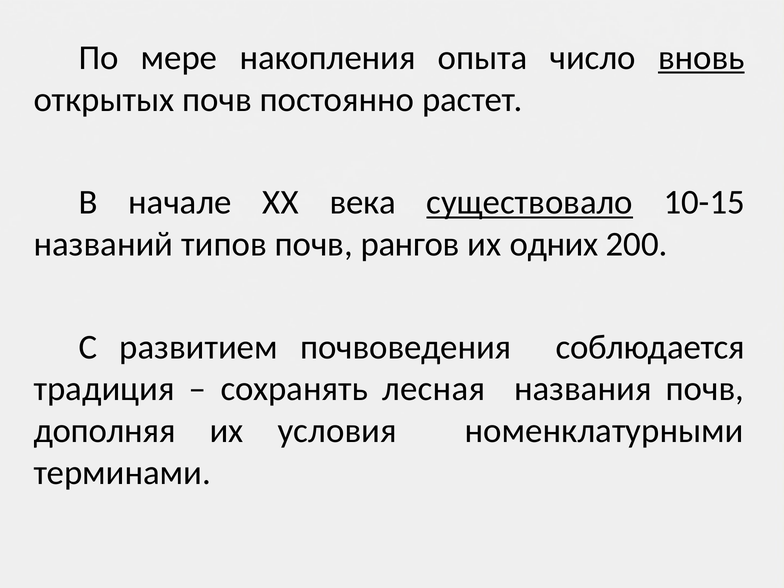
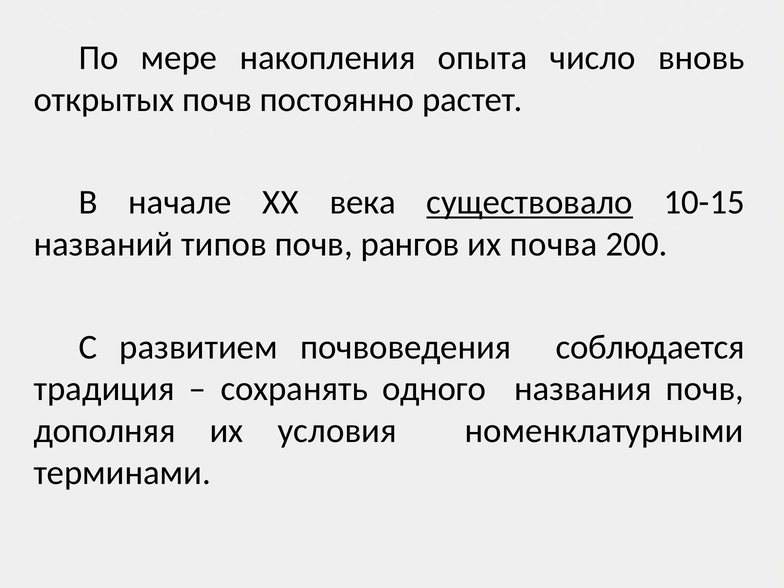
вновь underline: present -> none
одних: одних -> почва
лесная: лесная -> одного
